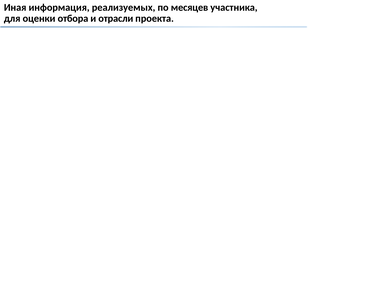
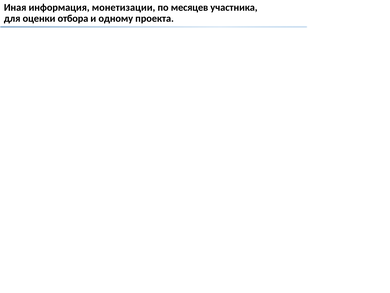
реализуемых: реализуемых -> монетизации
отрасли: отрасли -> одному
